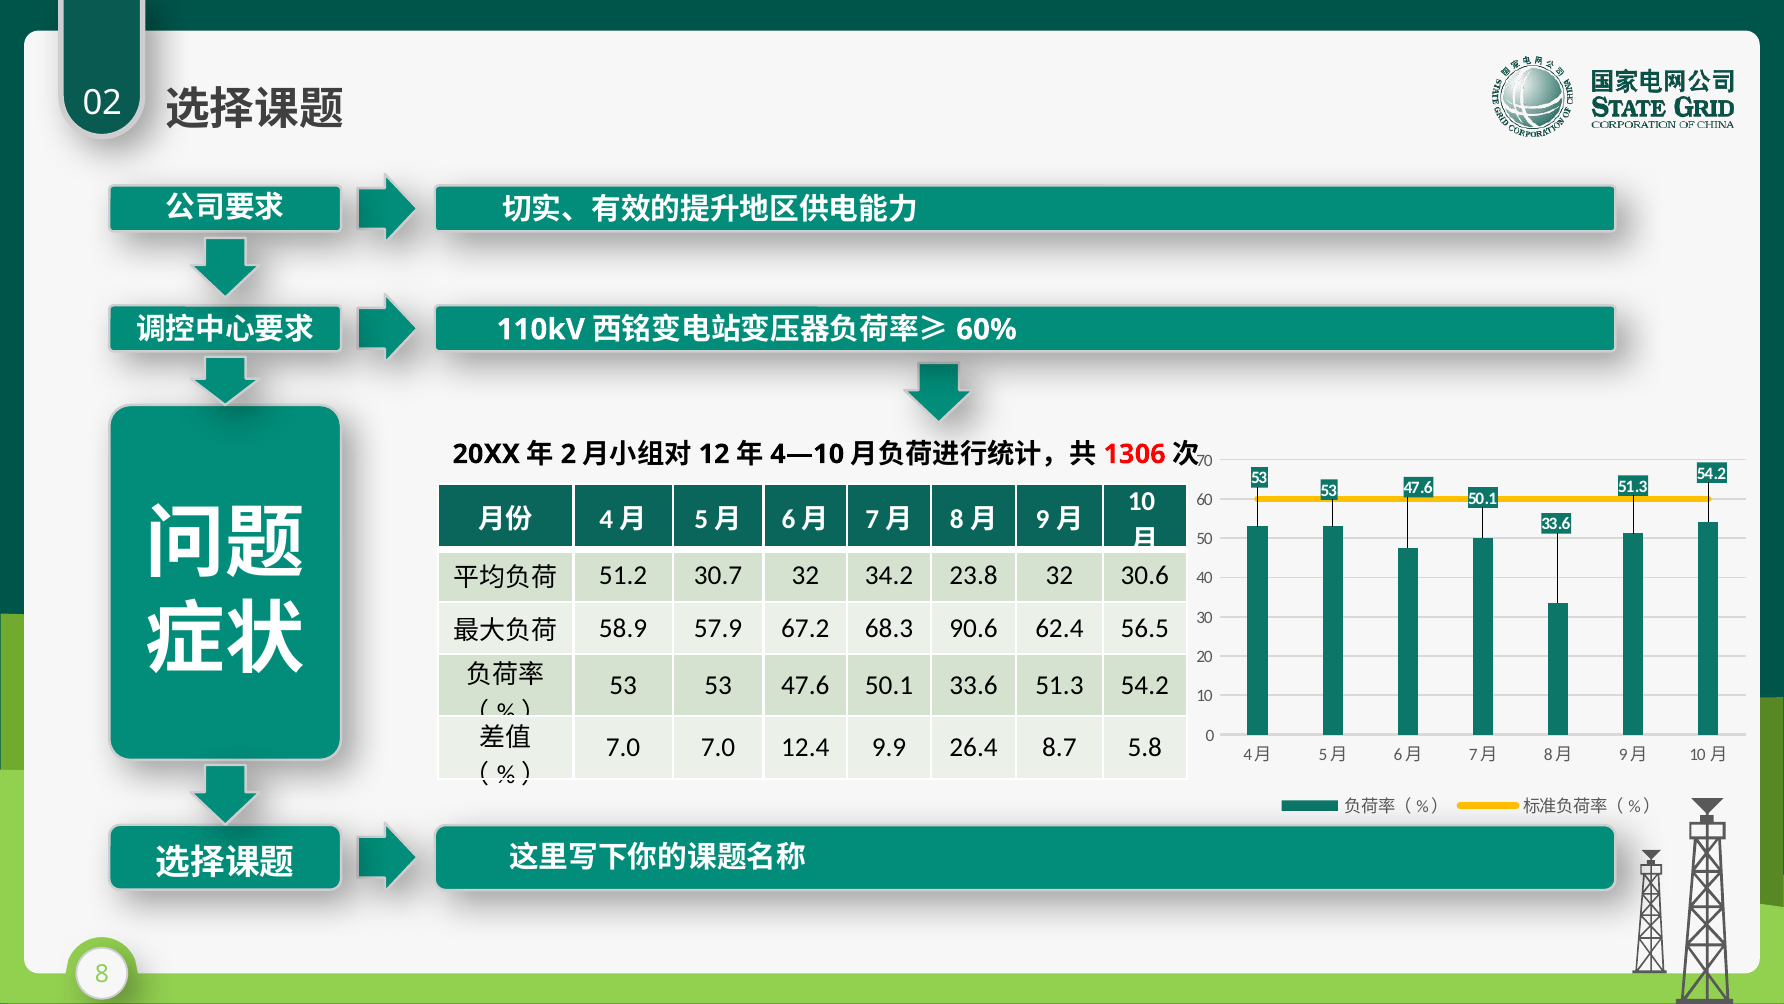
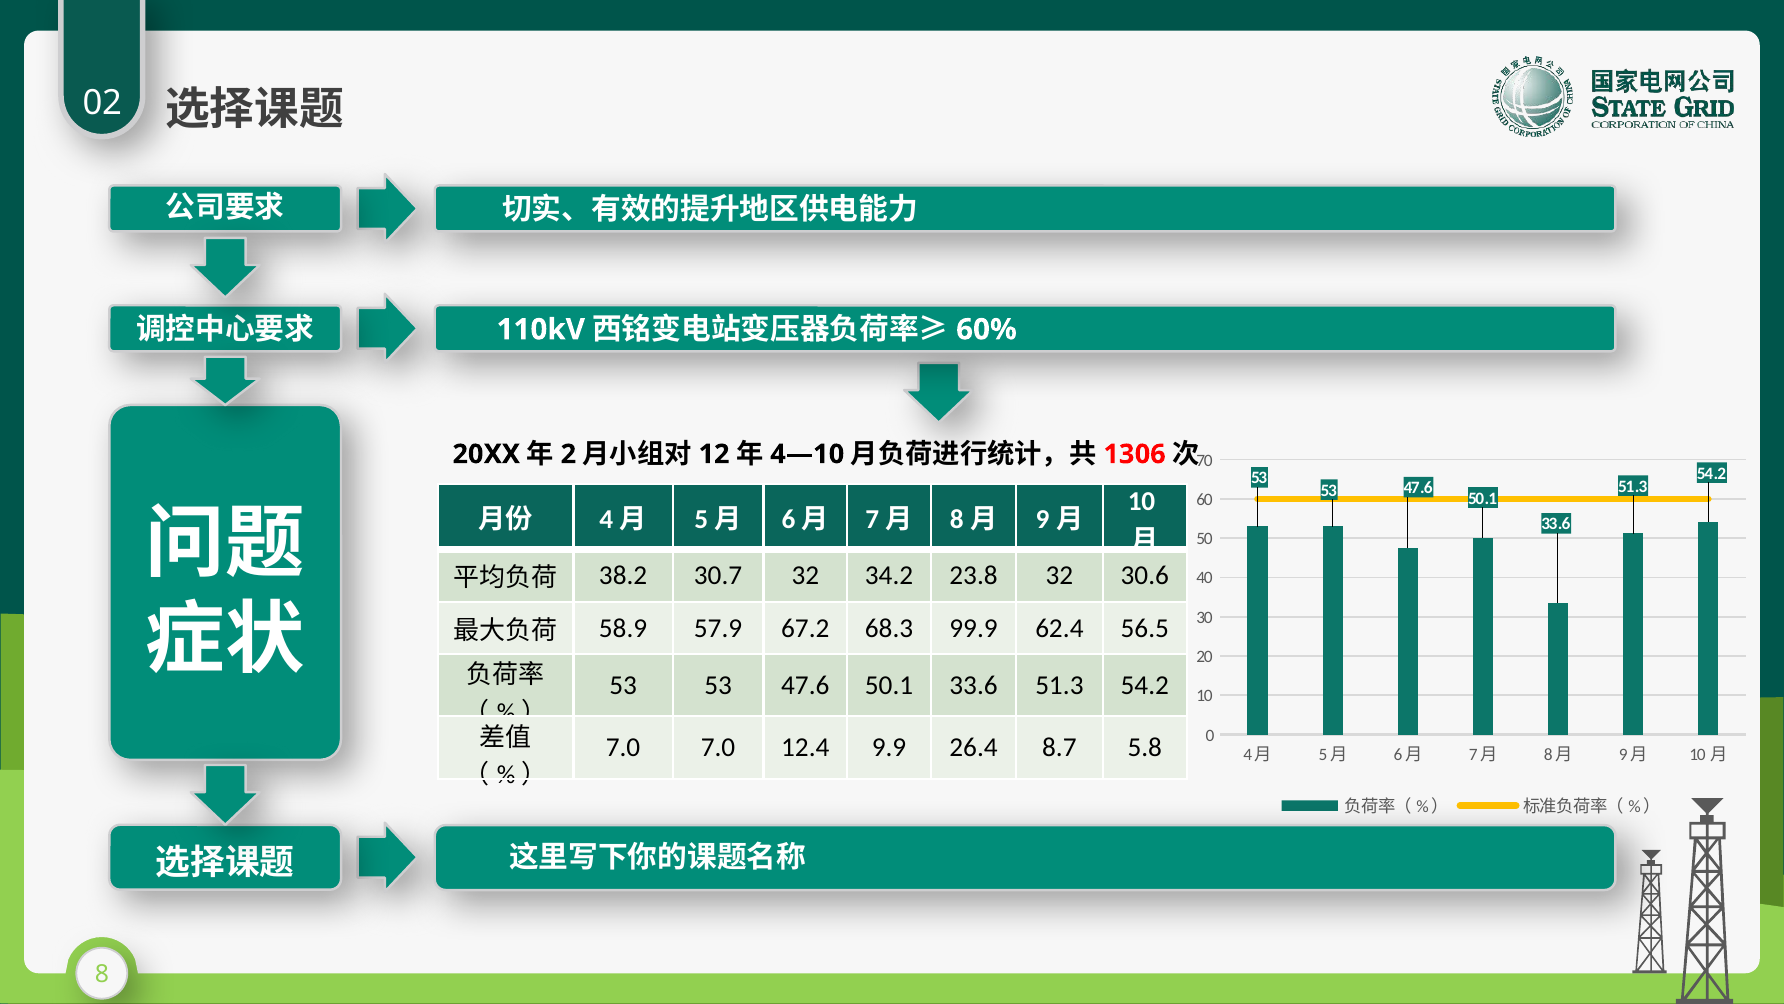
51.2: 51.2 -> 38.2
90.6: 90.6 -> 99.9
